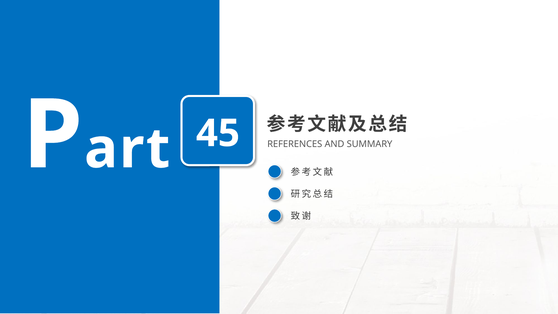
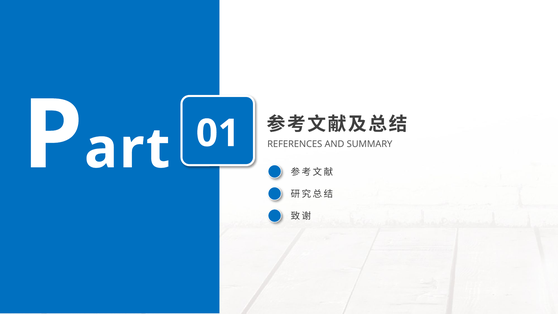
45: 45 -> 01
